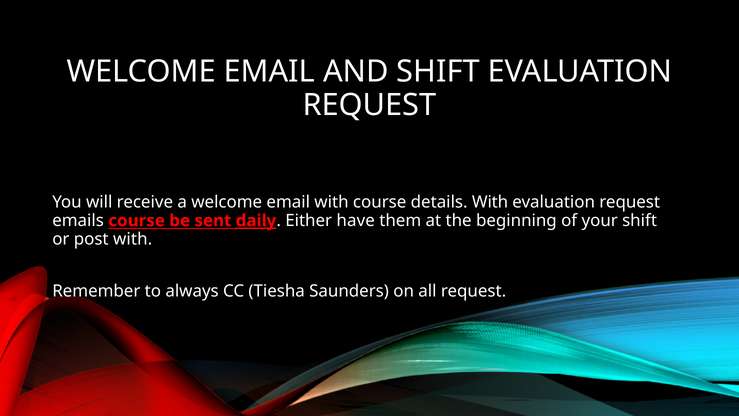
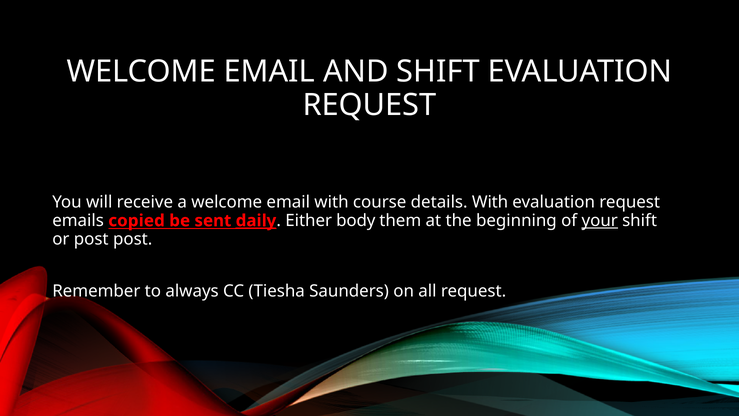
emails course: course -> copied
have: have -> body
your underline: none -> present
post with: with -> post
